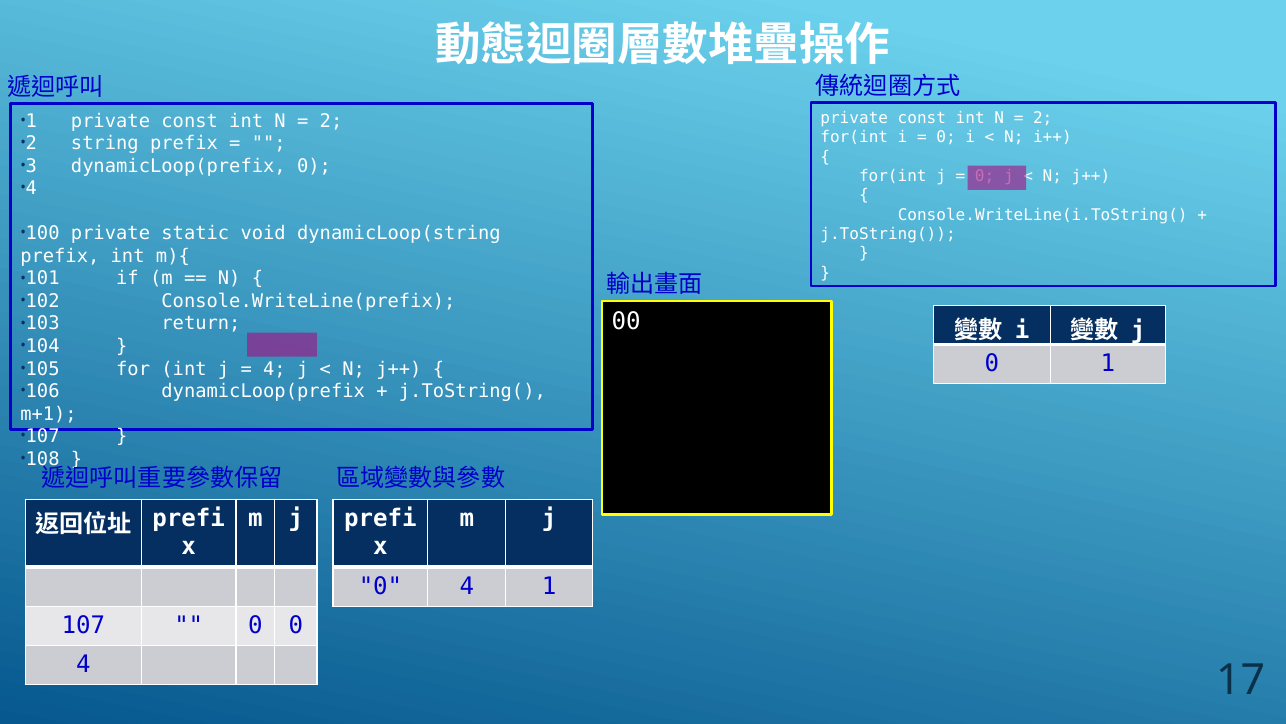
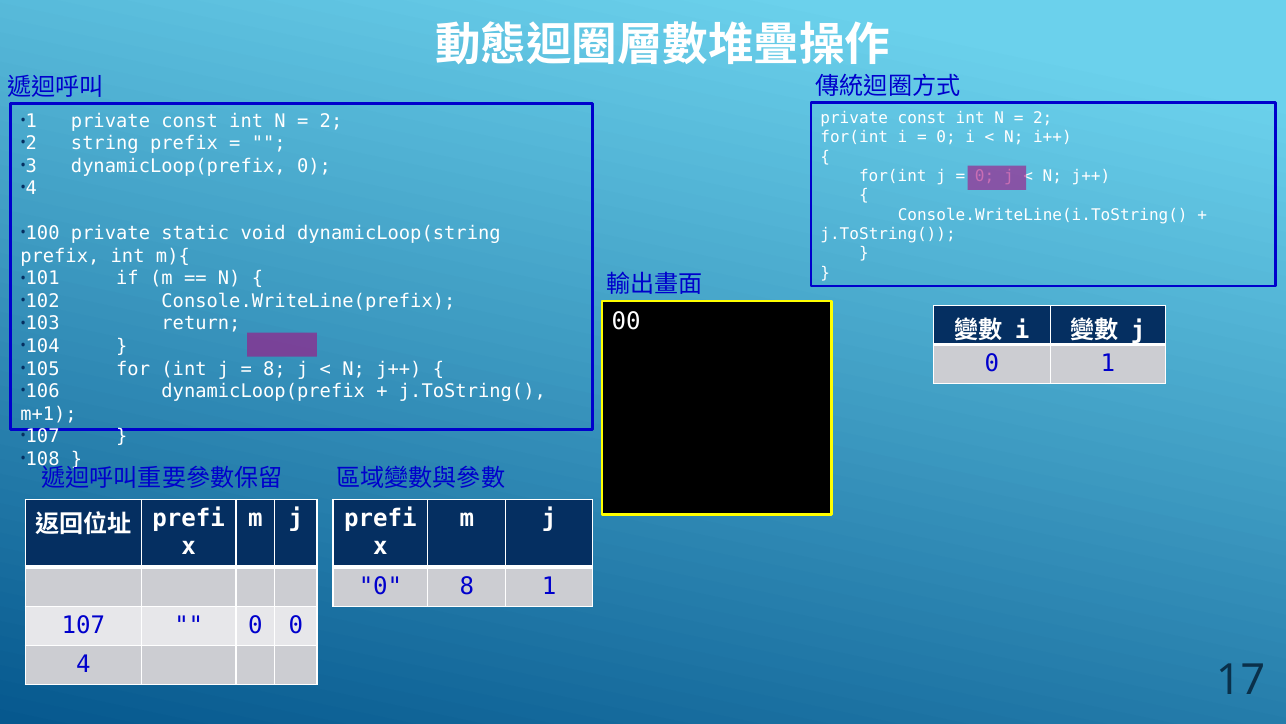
4 at (274, 369): 4 -> 8
4 at (467, 586): 4 -> 8
